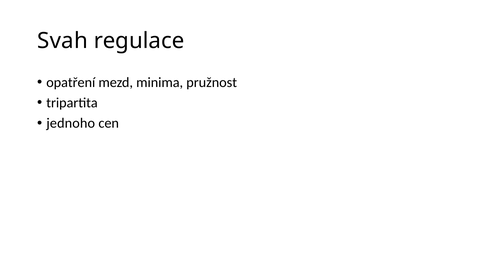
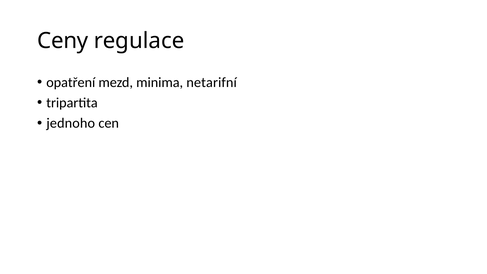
Svah: Svah -> Ceny
pružnost: pružnost -> netarifní
